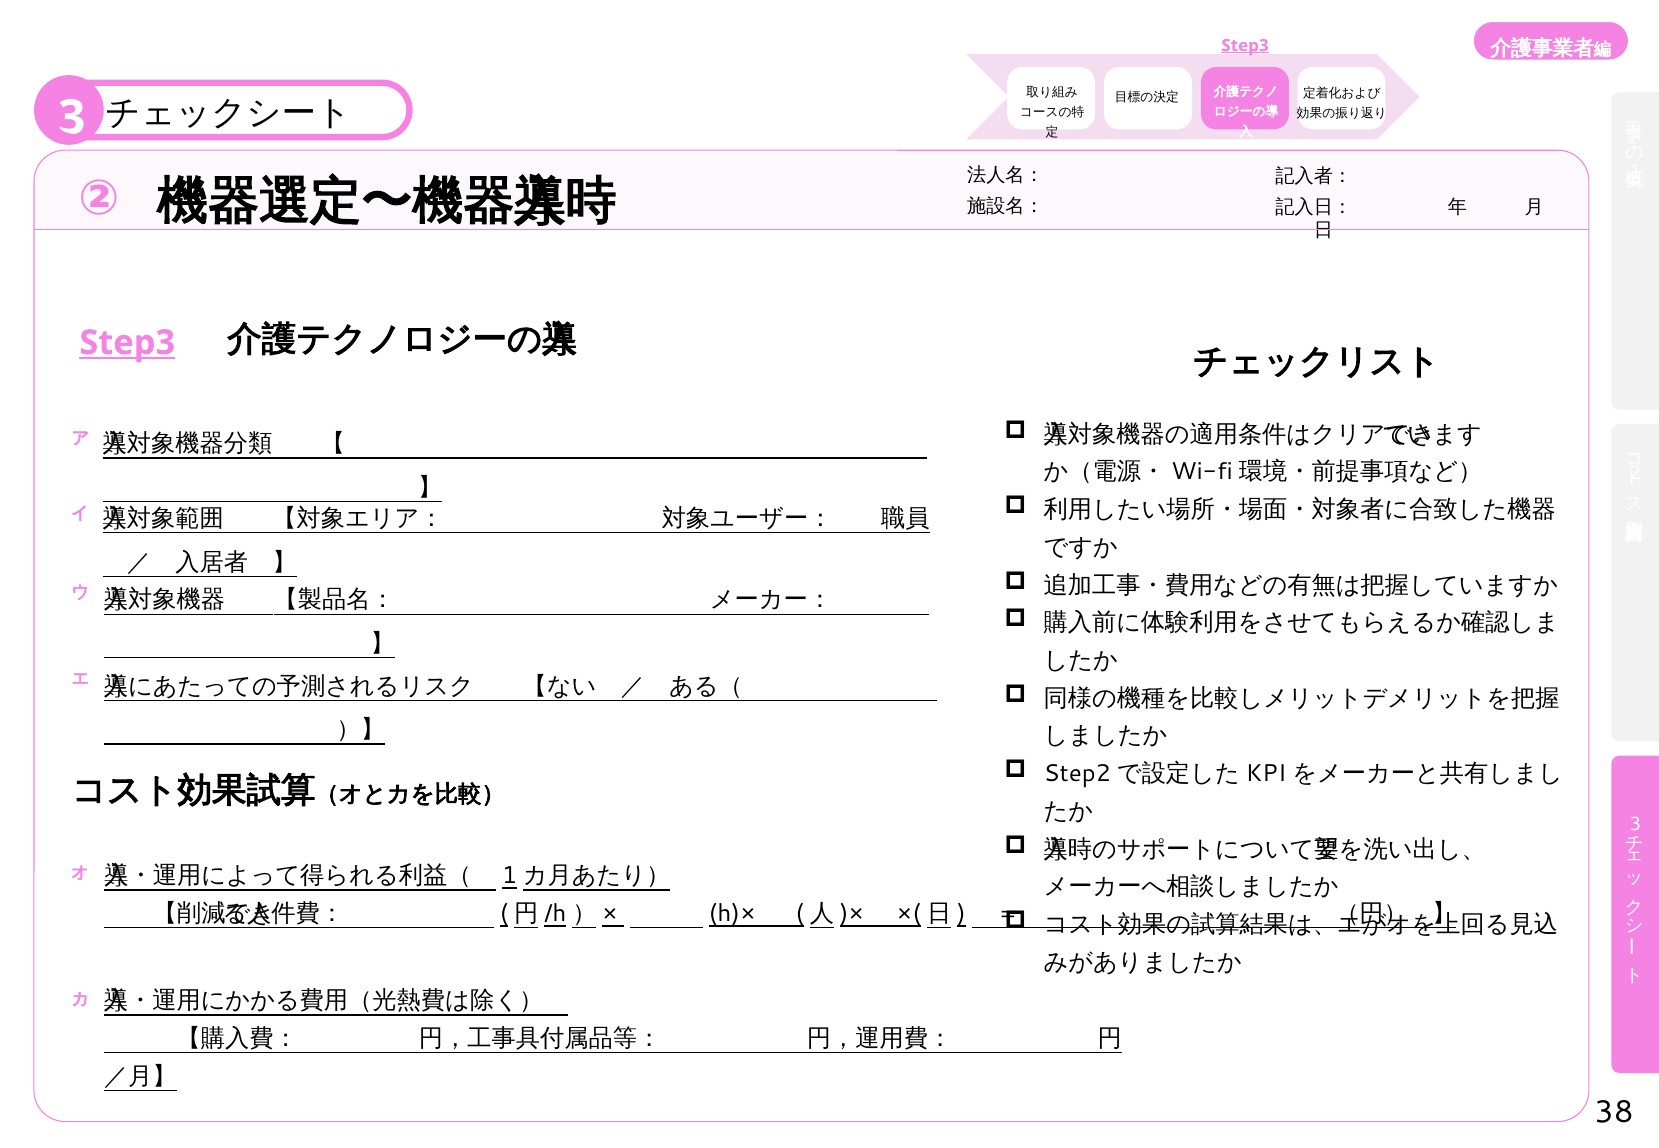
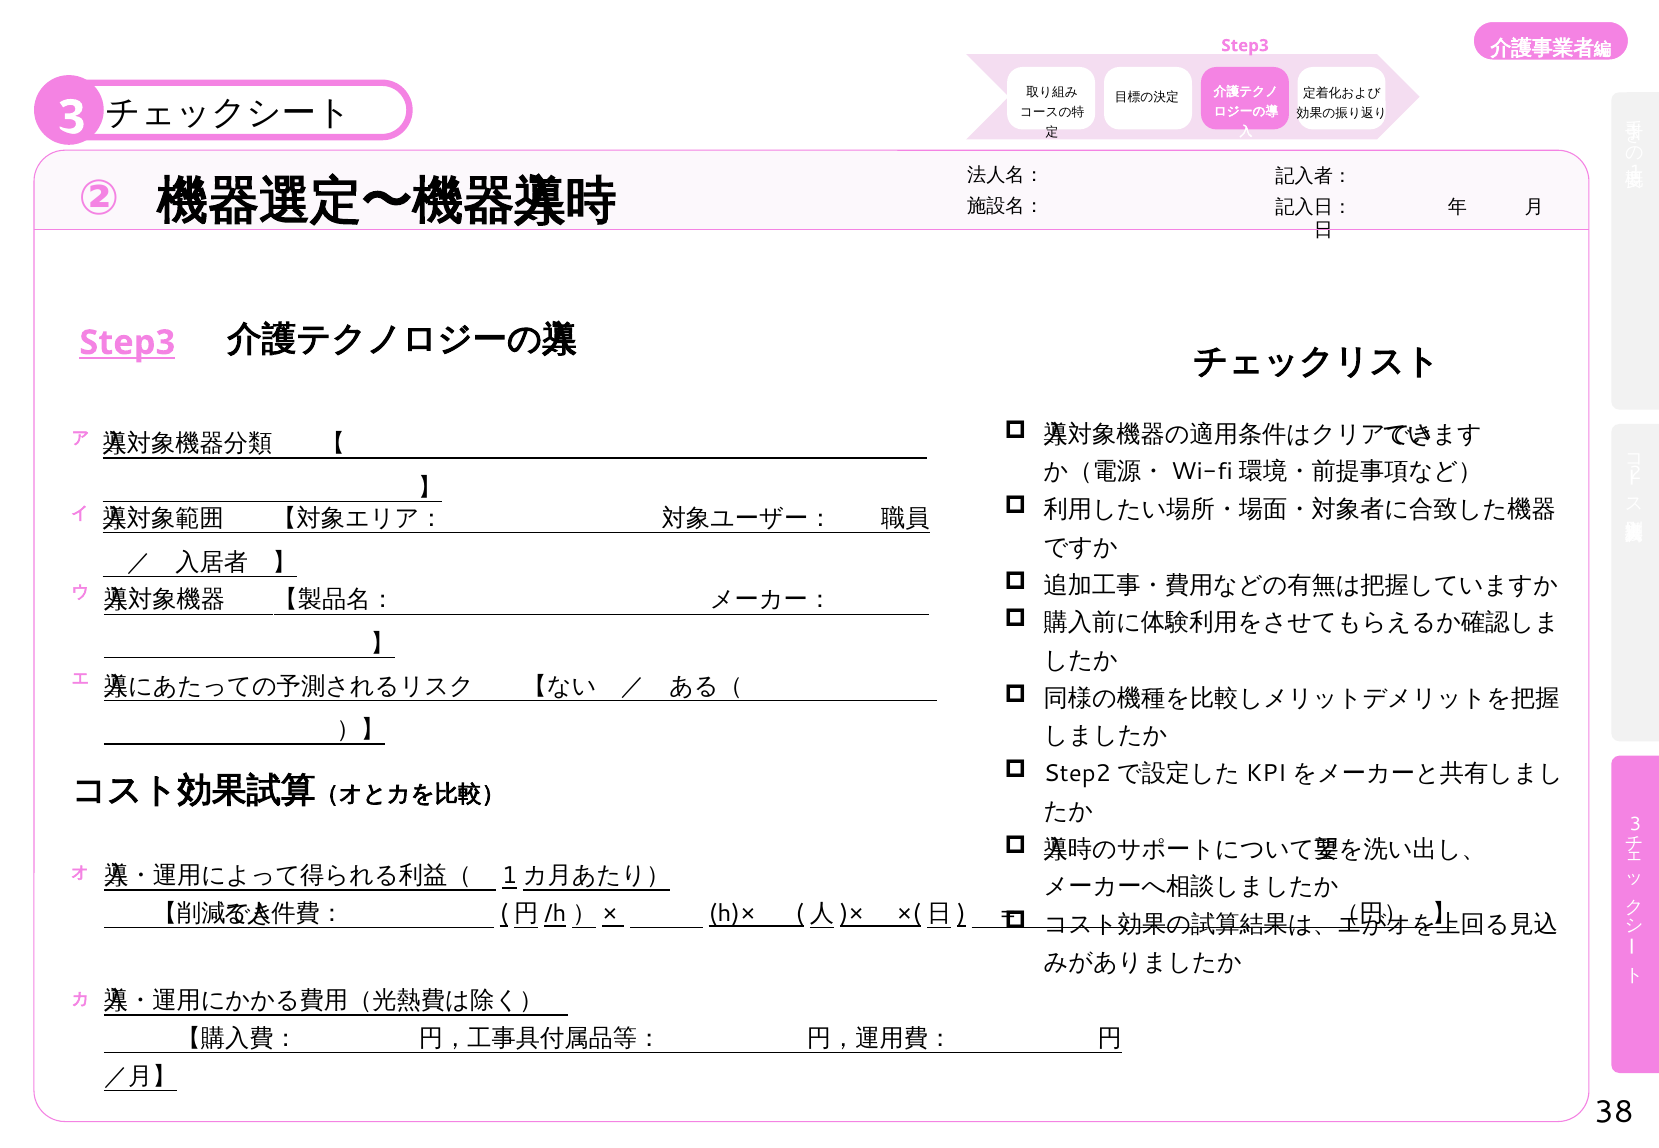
Step3 at (1245, 46) underline: present -> none
